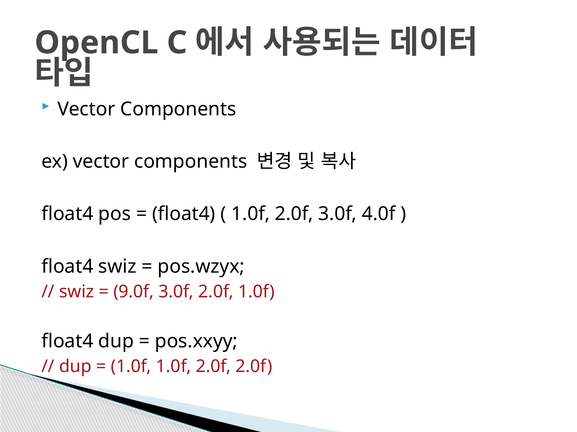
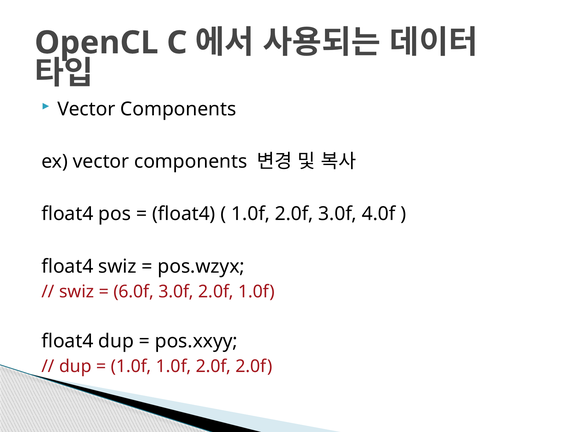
9.0f: 9.0f -> 6.0f
